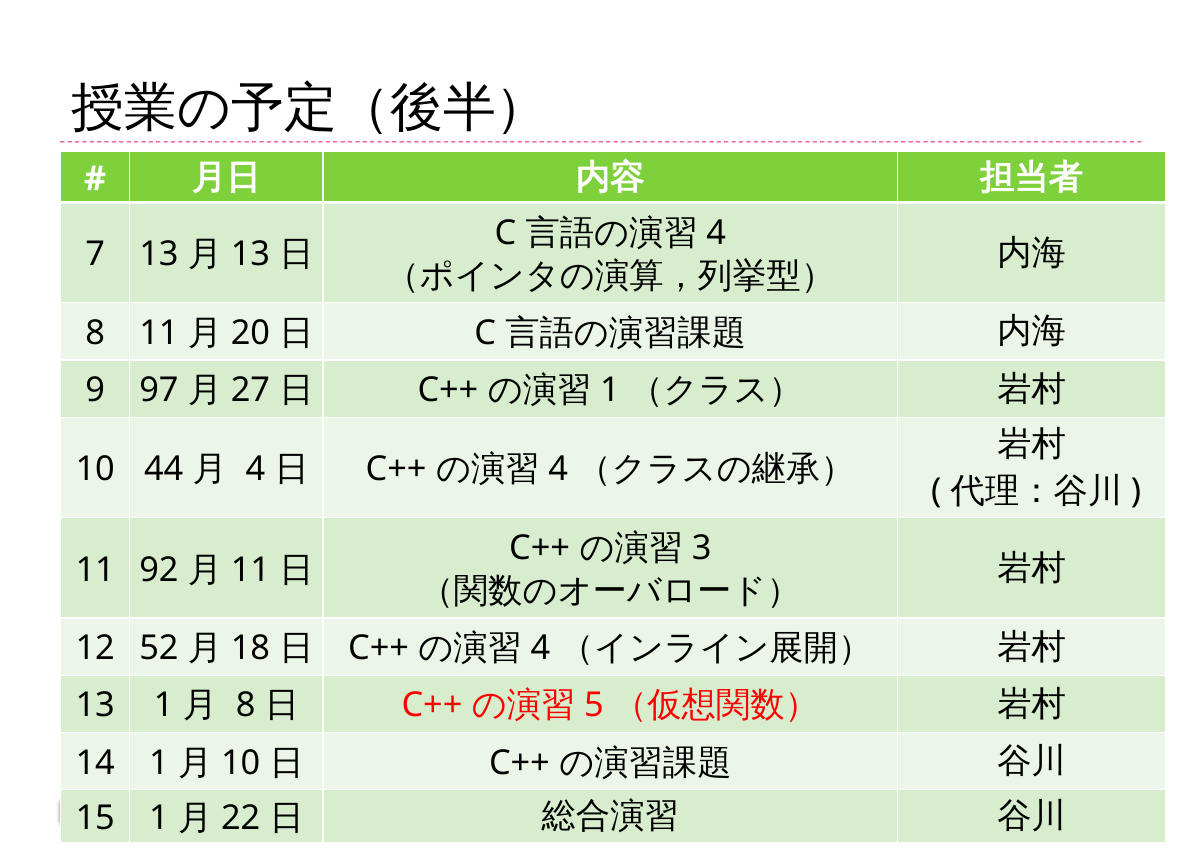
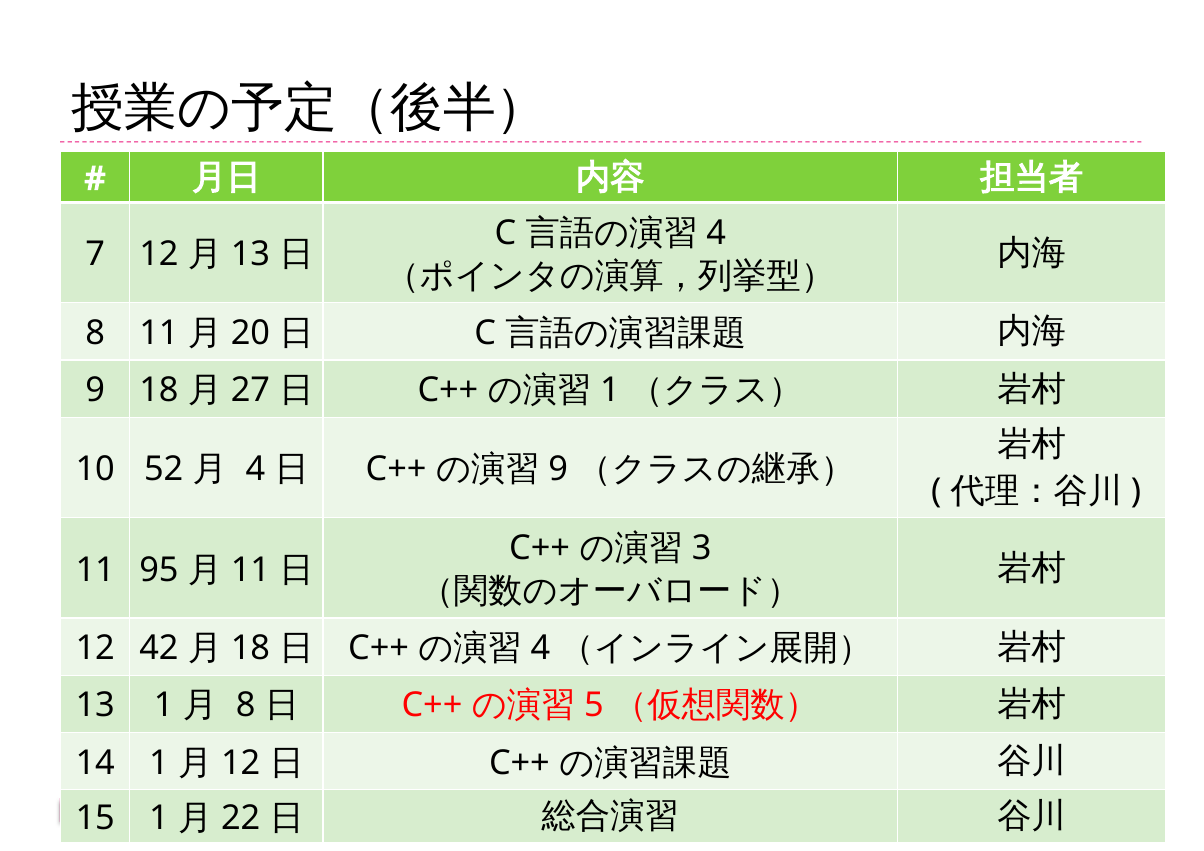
7 13: 13 -> 12
9 97: 97 -> 18
44: 44 -> 52
4 at (558, 470): 4 -> 9
92: 92 -> 95
52: 52 -> 42
10 at (241, 763): 10 -> 12
